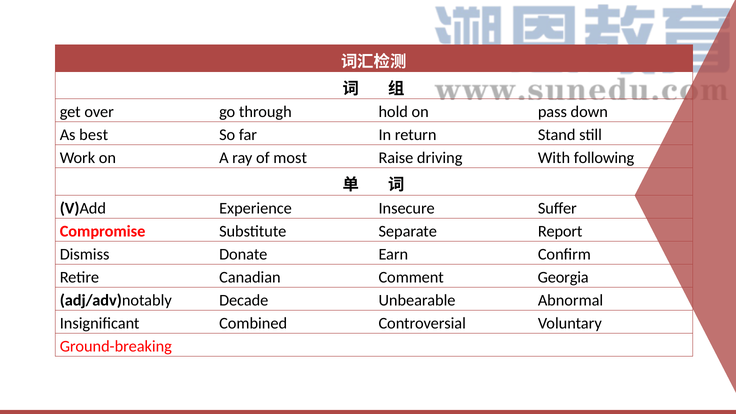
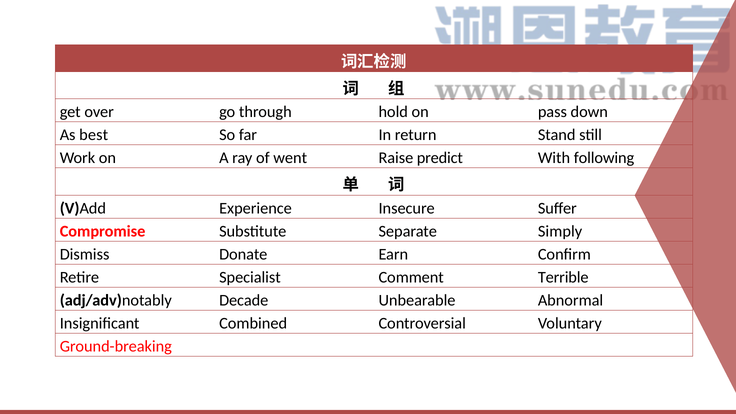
most: most -> went
driving: driving -> predict
Report: Report -> Simply
Canadian: Canadian -> Specialist
Georgia: Georgia -> Terrible
